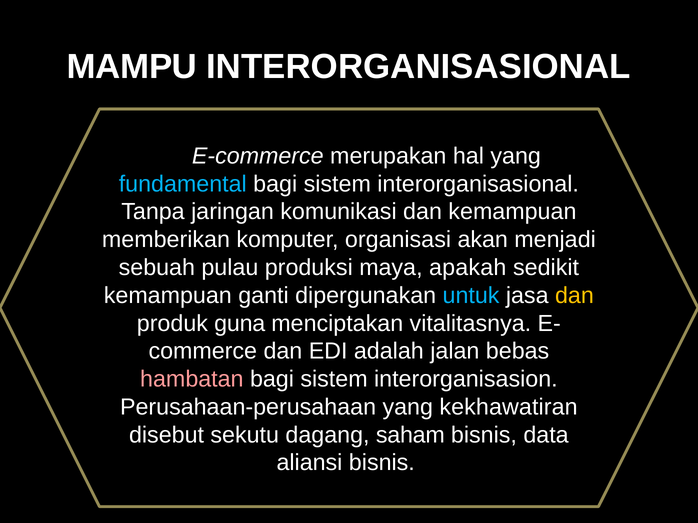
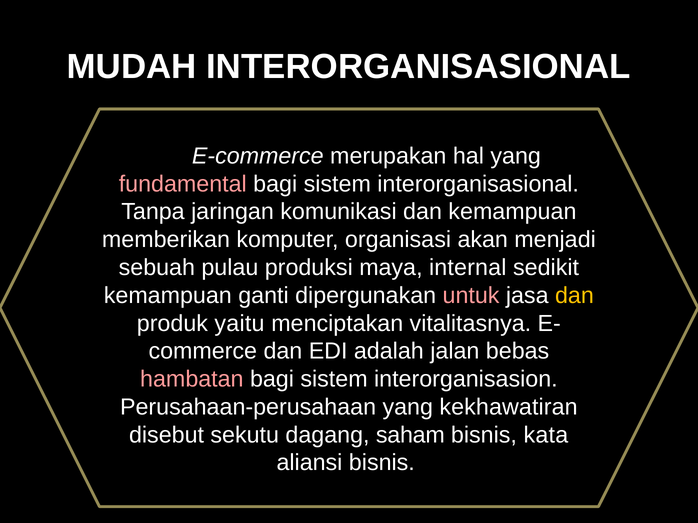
MAMPU: MAMPU -> MUDAH
fundamental colour: light blue -> pink
apakah: apakah -> internal
untuk colour: light blue -> pink
guna: guna -> yaitu
data: data -> kata
